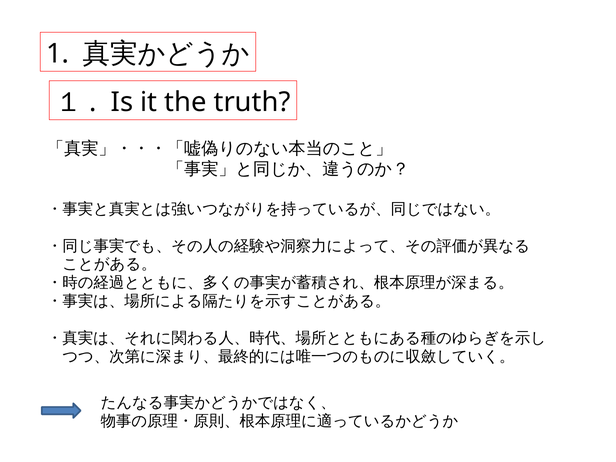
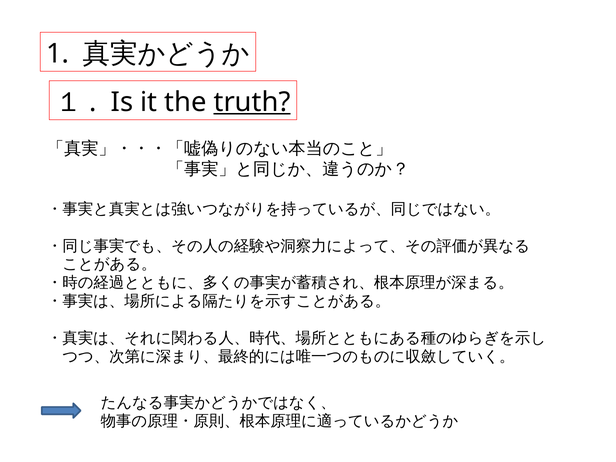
truth underline: none -> present
